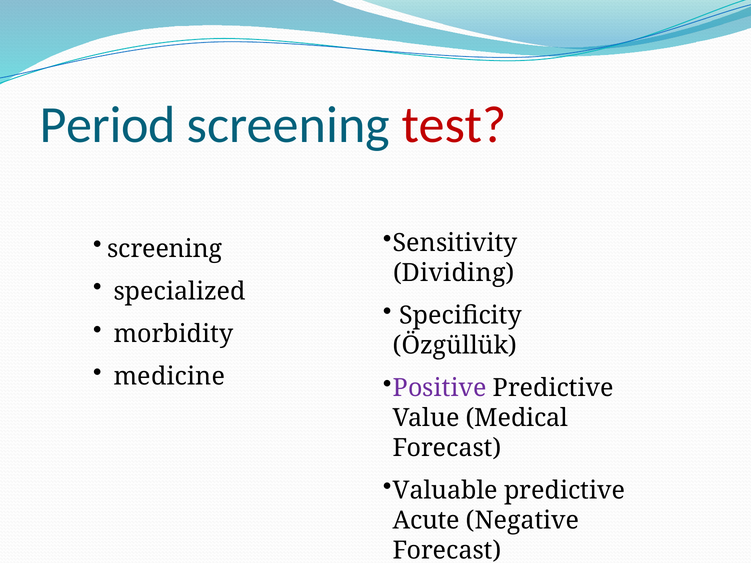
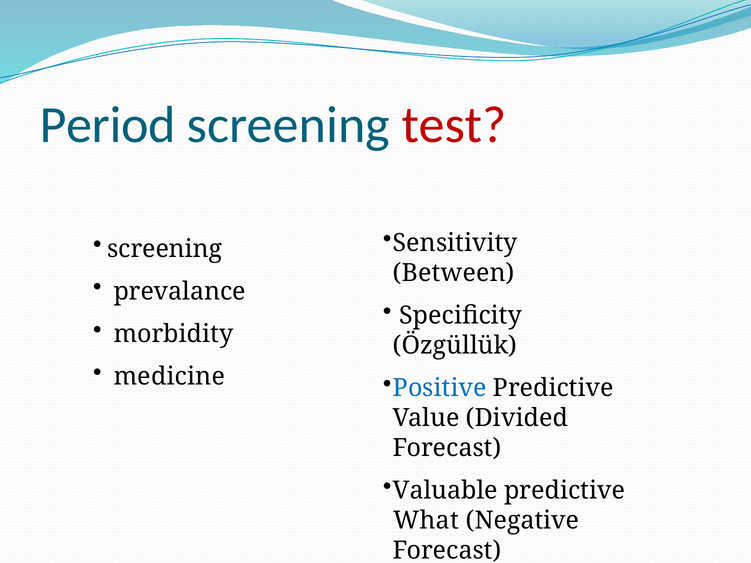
Dividing: Dividing -> Between
specialized: specialized -> prevalance
Positive colour: purple -> blue
Medical: Medical -> Divided
Acute: Acute -> What
